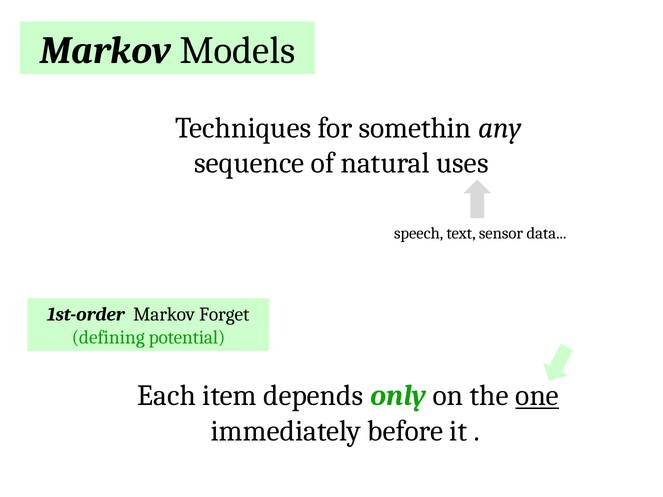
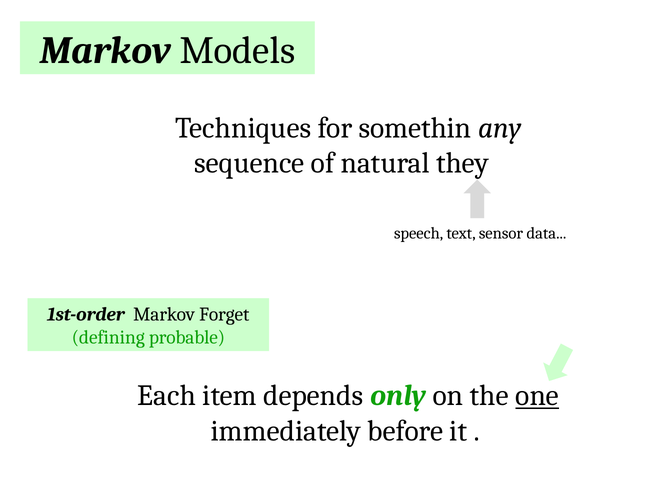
uses: uses -> they
potential: potential -> probable
